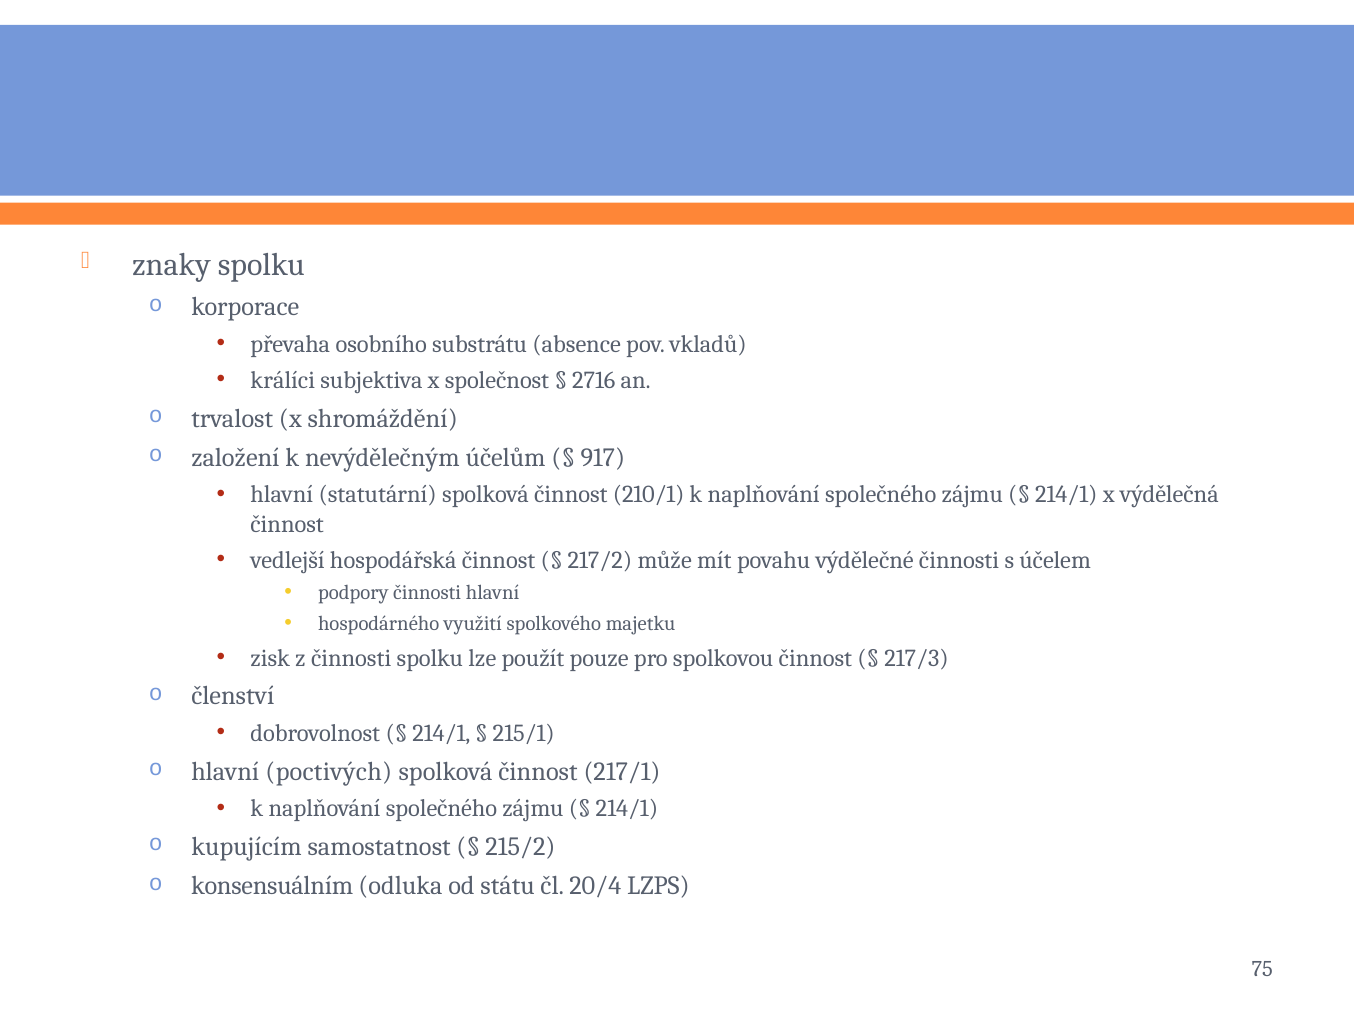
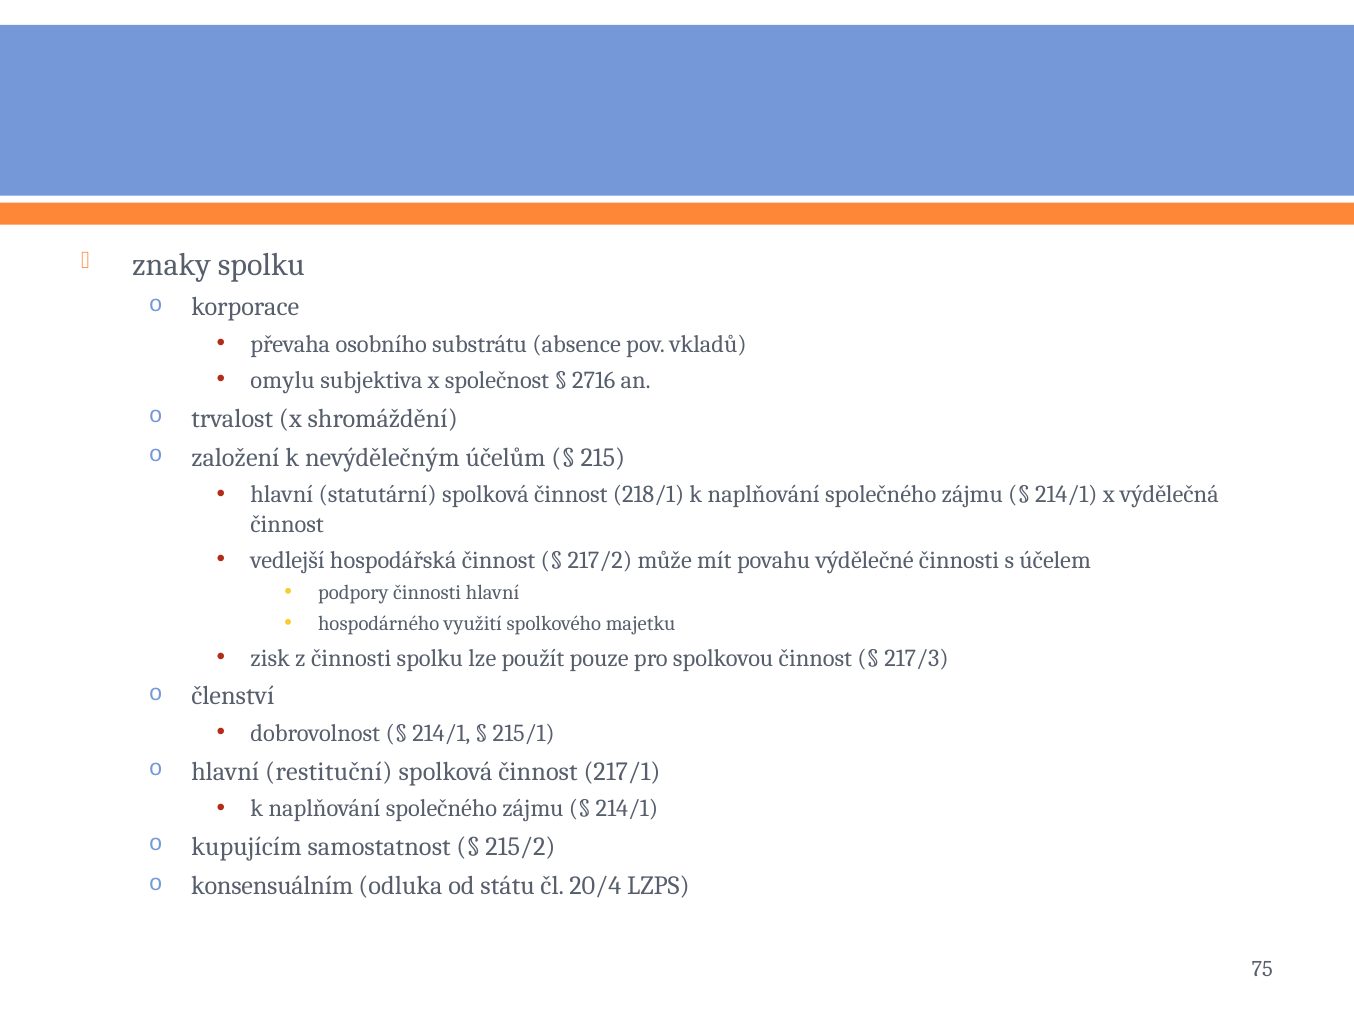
králíci: králíci -> omylu
917: 917 -> 215
210/1: 210/1 -> 218/1
poctivých: poctivých -> restituční
